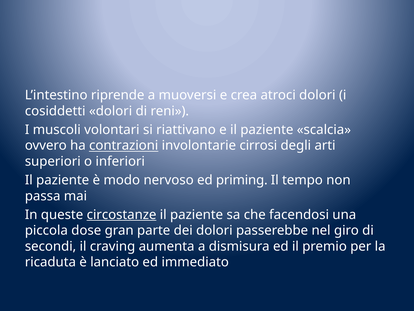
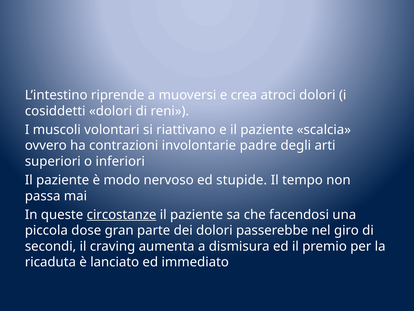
contrazioni underline: present -> none
cirrosi: cirrosi -> padre
priming: priming -> stupide
